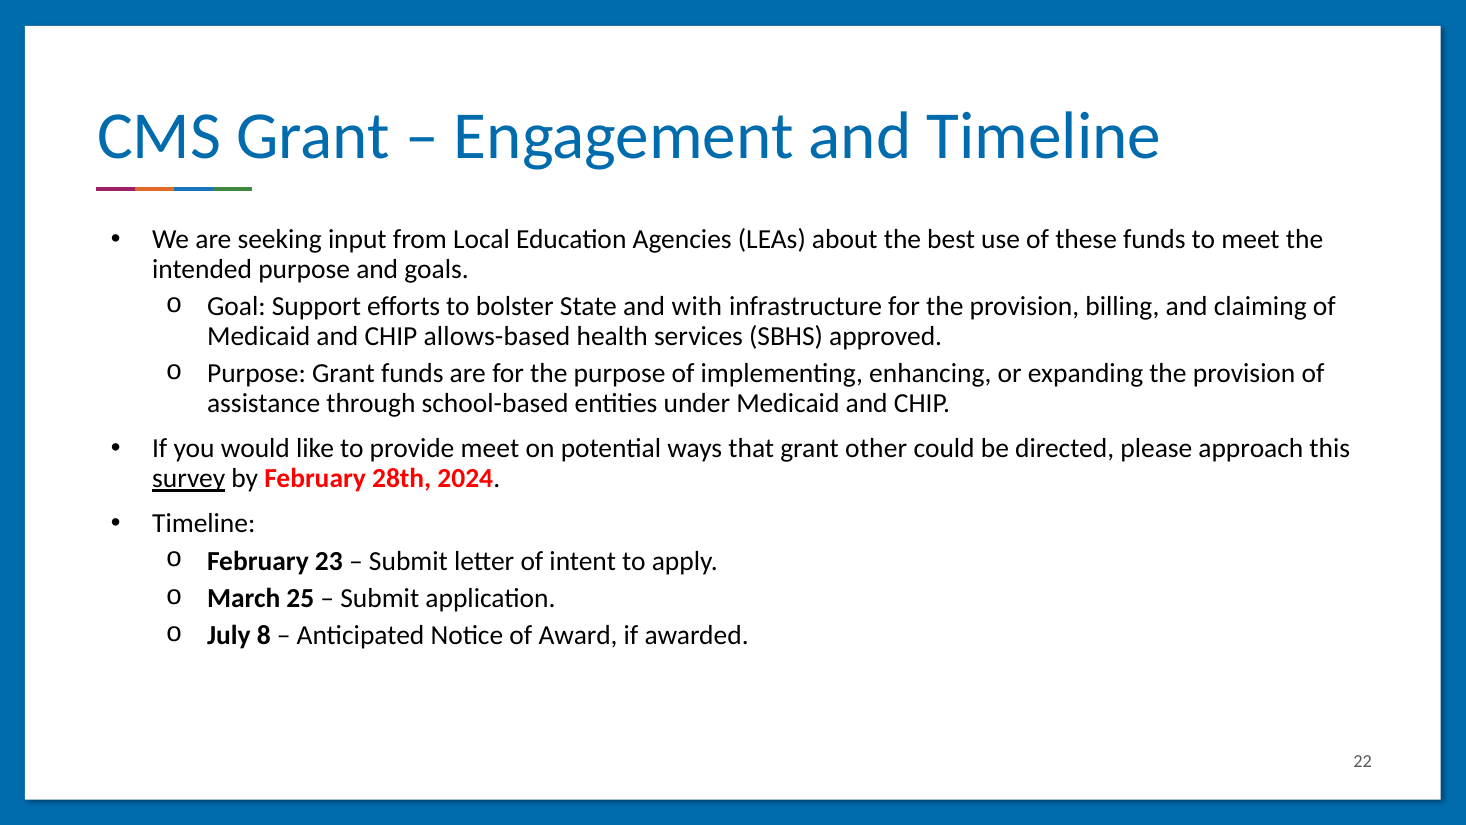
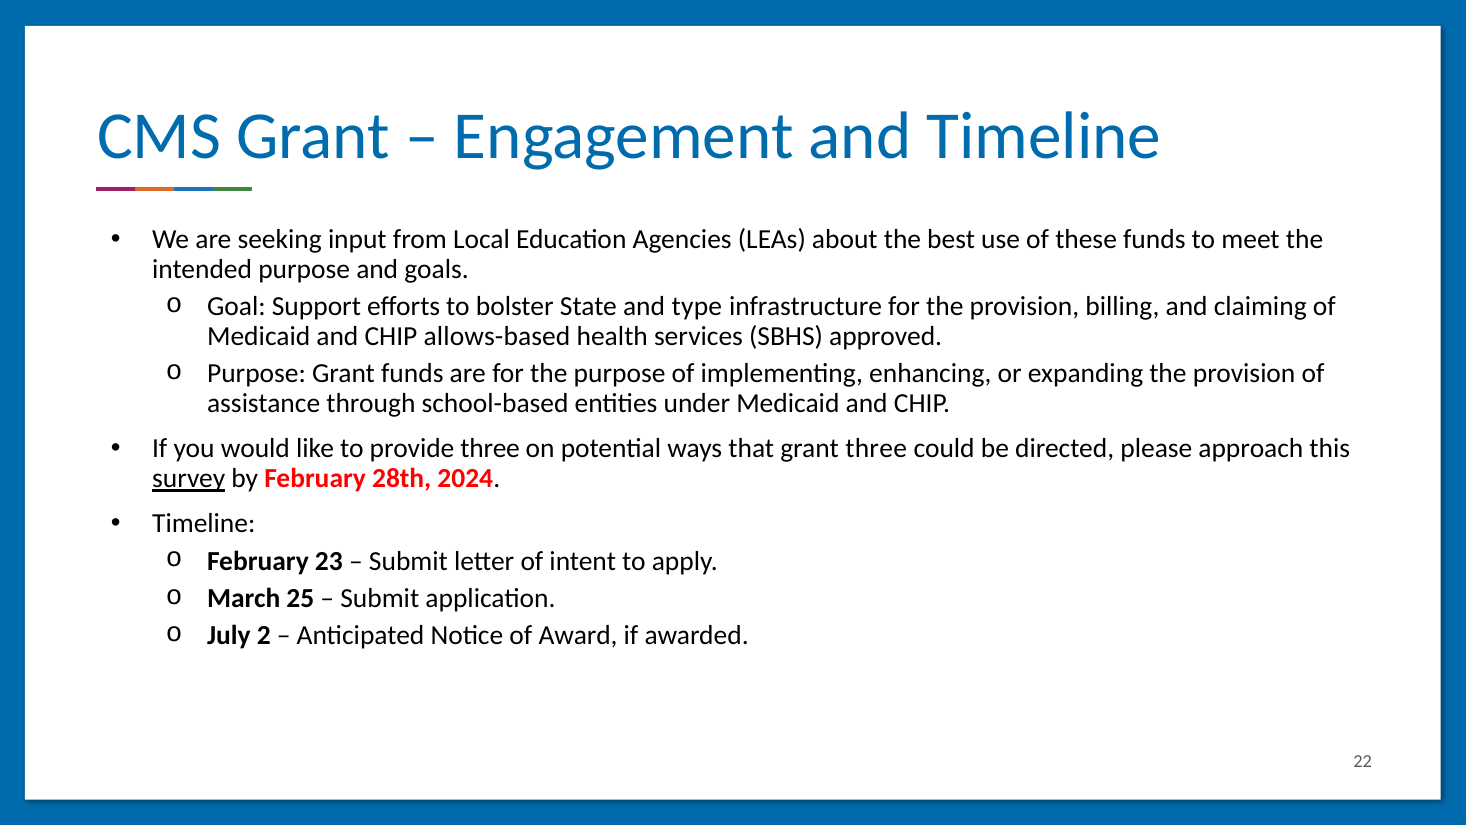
with: with -> type
provide meet: meet -> three
grant other: other -> three
8: 8 -> 2
